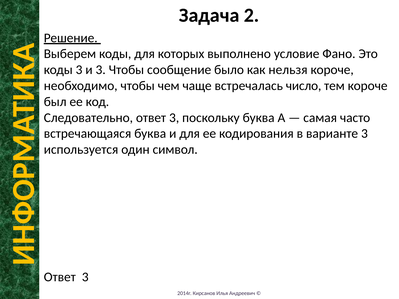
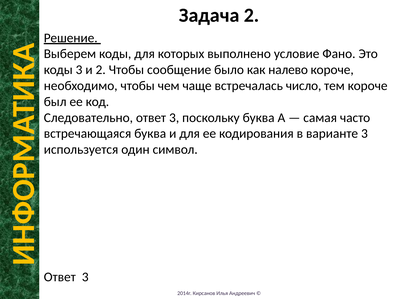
и 3: 3 -> 2
нельзя: нельзя -> налево
